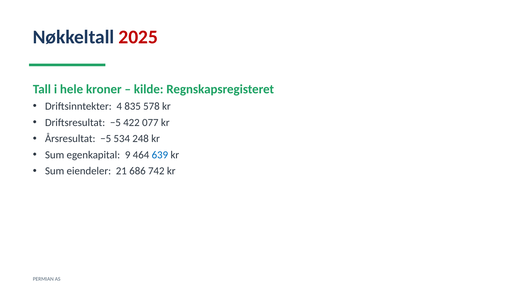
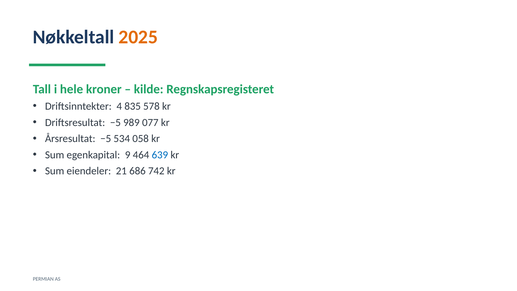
2025 colour: red -> orange
422: 422 -> 989
248: 248 -> 058
